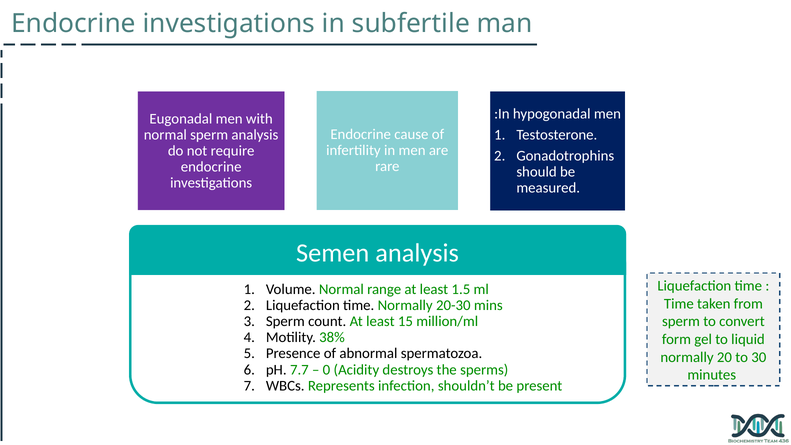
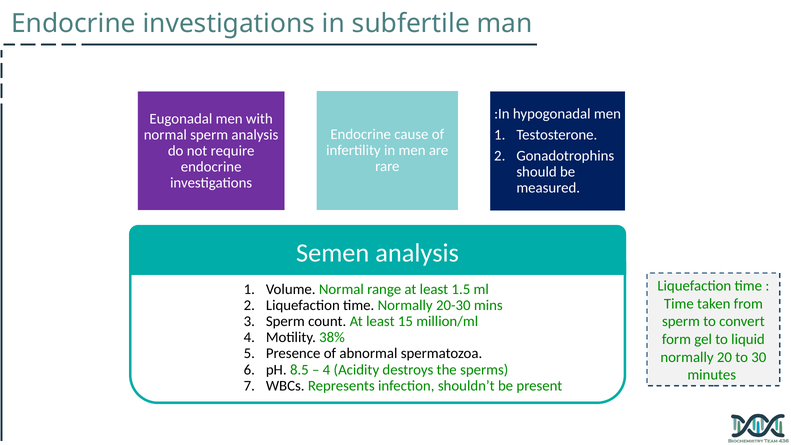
7.7: 7.7 -> 8.5
0 at (326, 370): 0 -> 4
